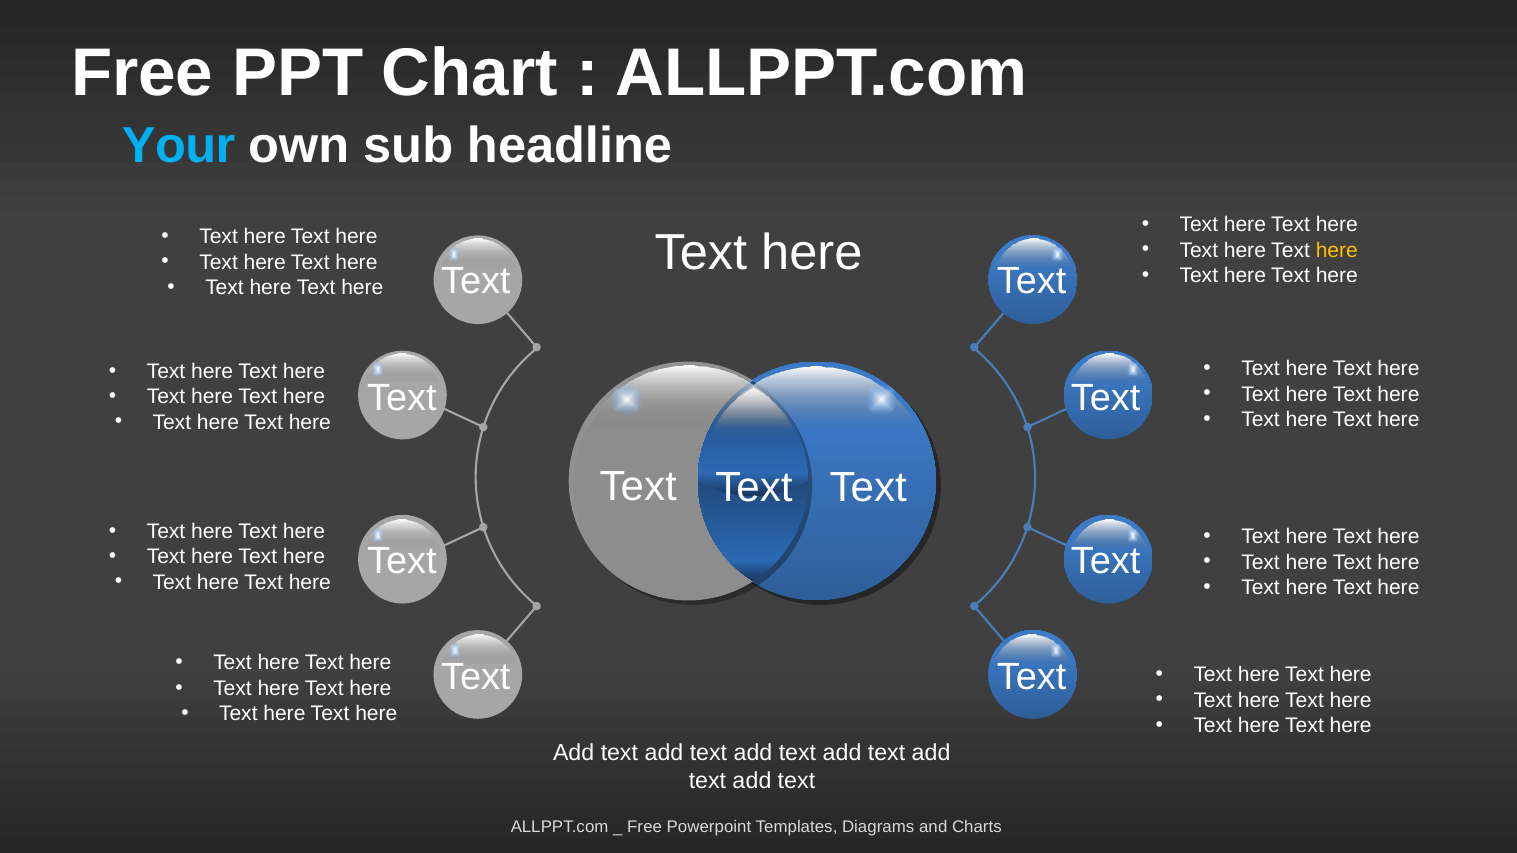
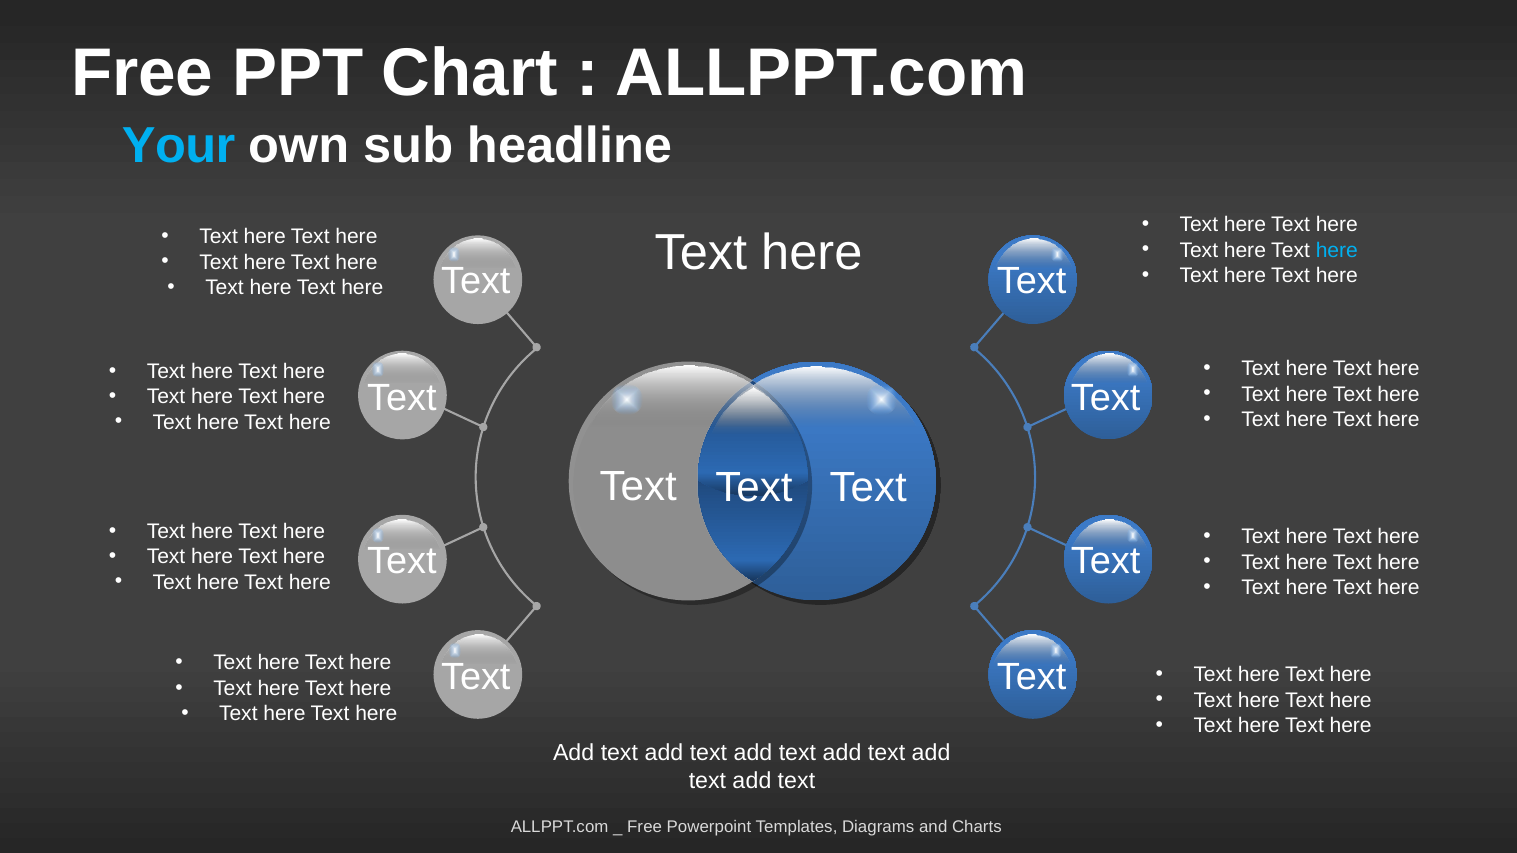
here at (1337, 250) colour: yellow -> light blue
